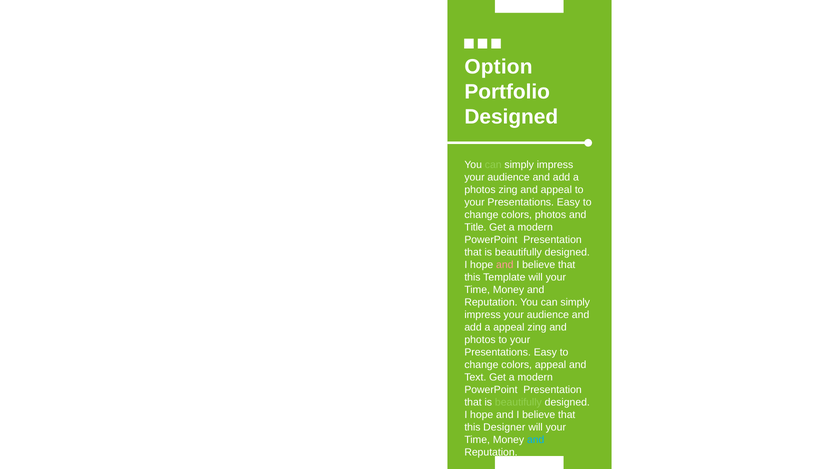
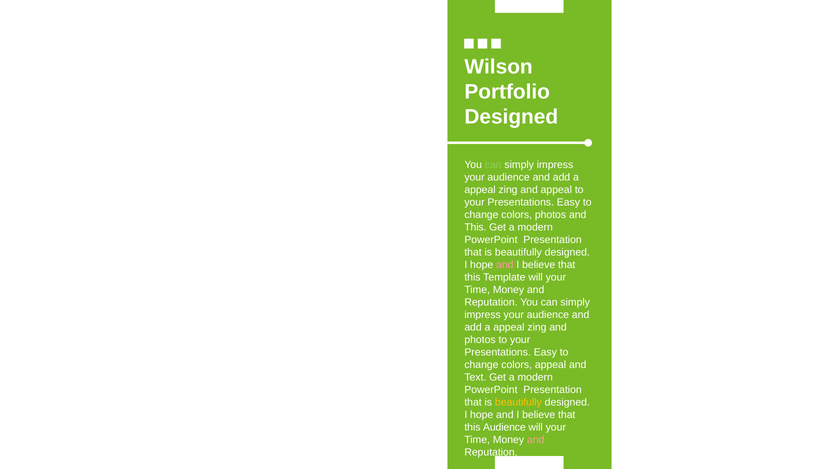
Option: Option -> Wilson
photos at (480, 190): photos -> appeal
Title at (475, 227): Title -> This
beautifully at (518, 402) colour: light green -> yellow
this Designer: Designer -> Audience
and at (536, 440) colour: light blue -> pink
